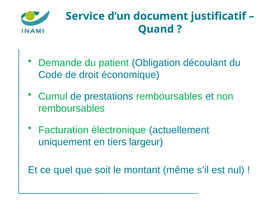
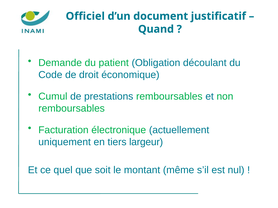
Service: Service -> Officiel
